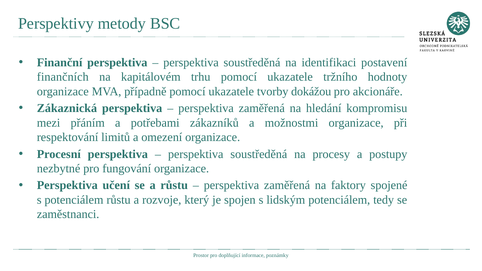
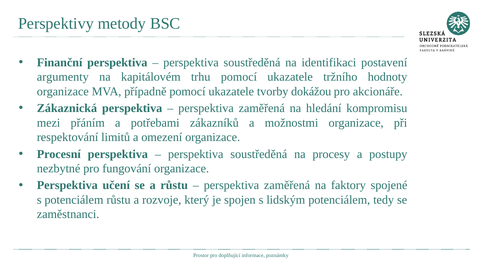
finančních: finančních -> argumenty
